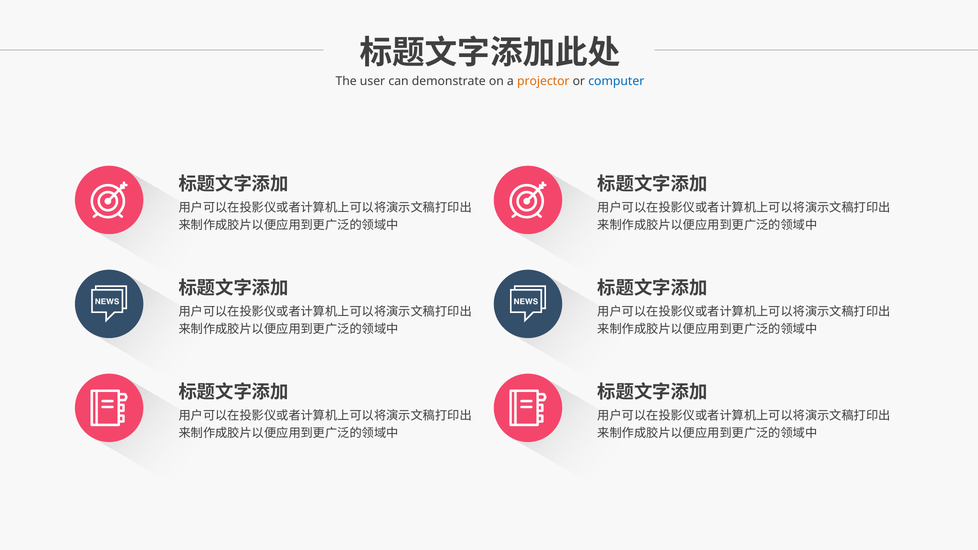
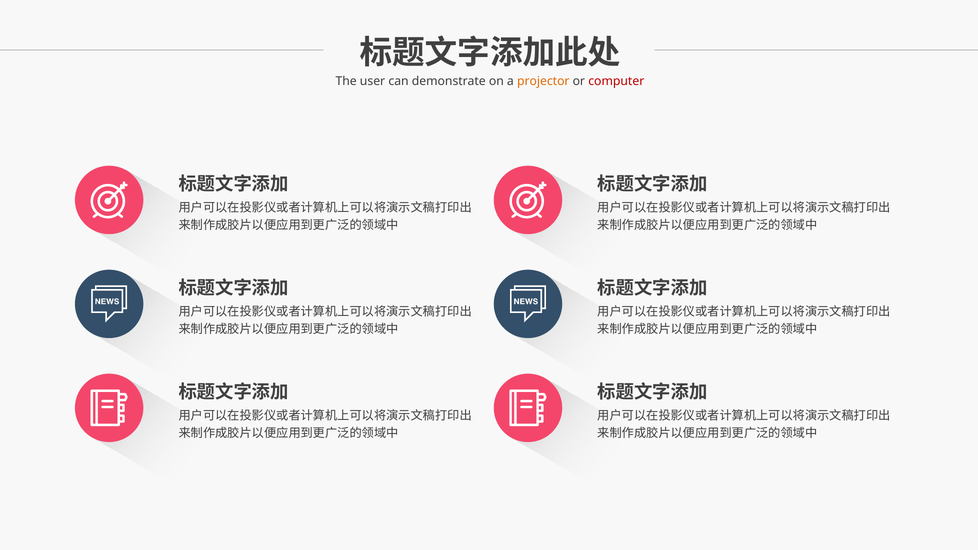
computer colour: blue -> red
